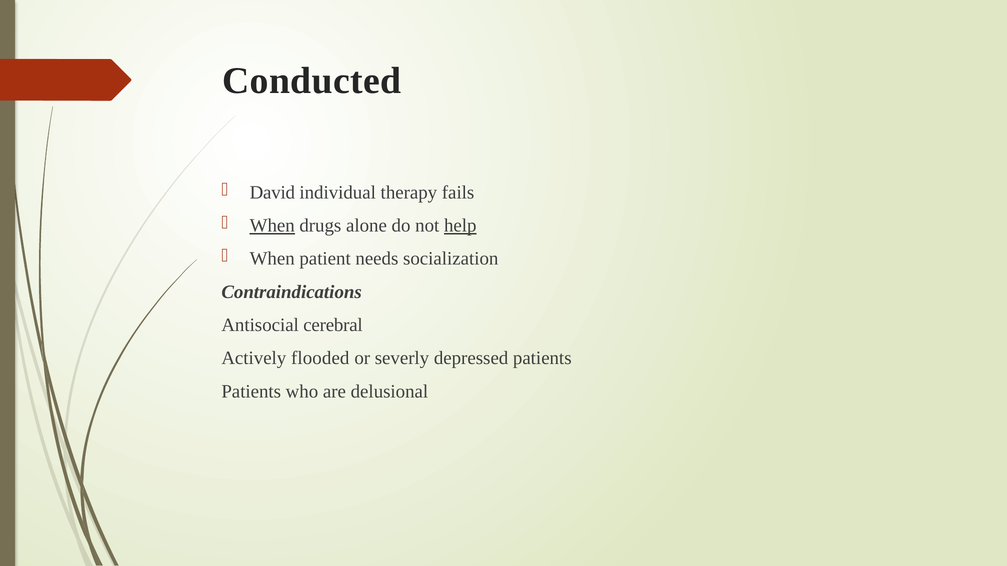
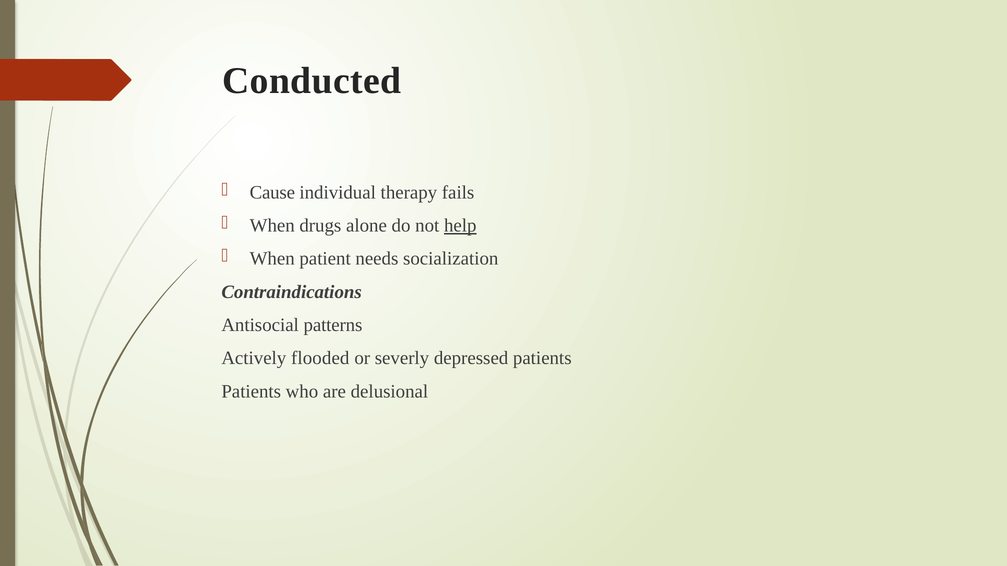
David: David -> Cause
When at (272, 226) underline: present -> none
cerebral: cerebral -> patterns
